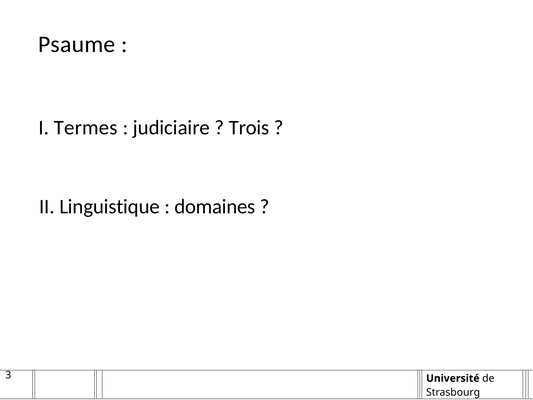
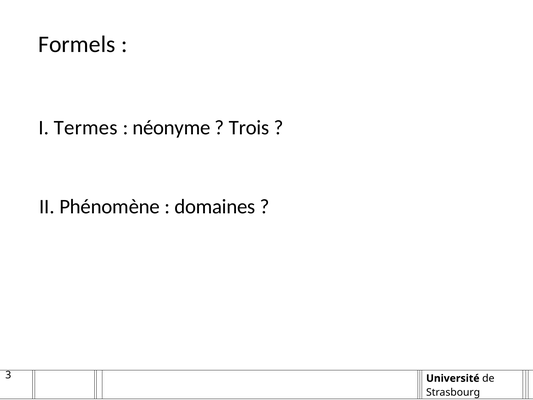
Psaume: Psaume -> Formels
judiciaire: judiciaire -> néonyme
Linguistique: Linguistique -> Phénomène
